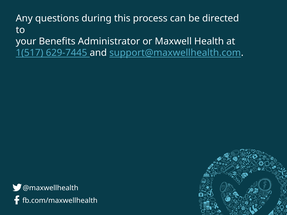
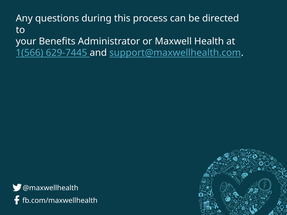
1(517: 1(517 -> 1(566
